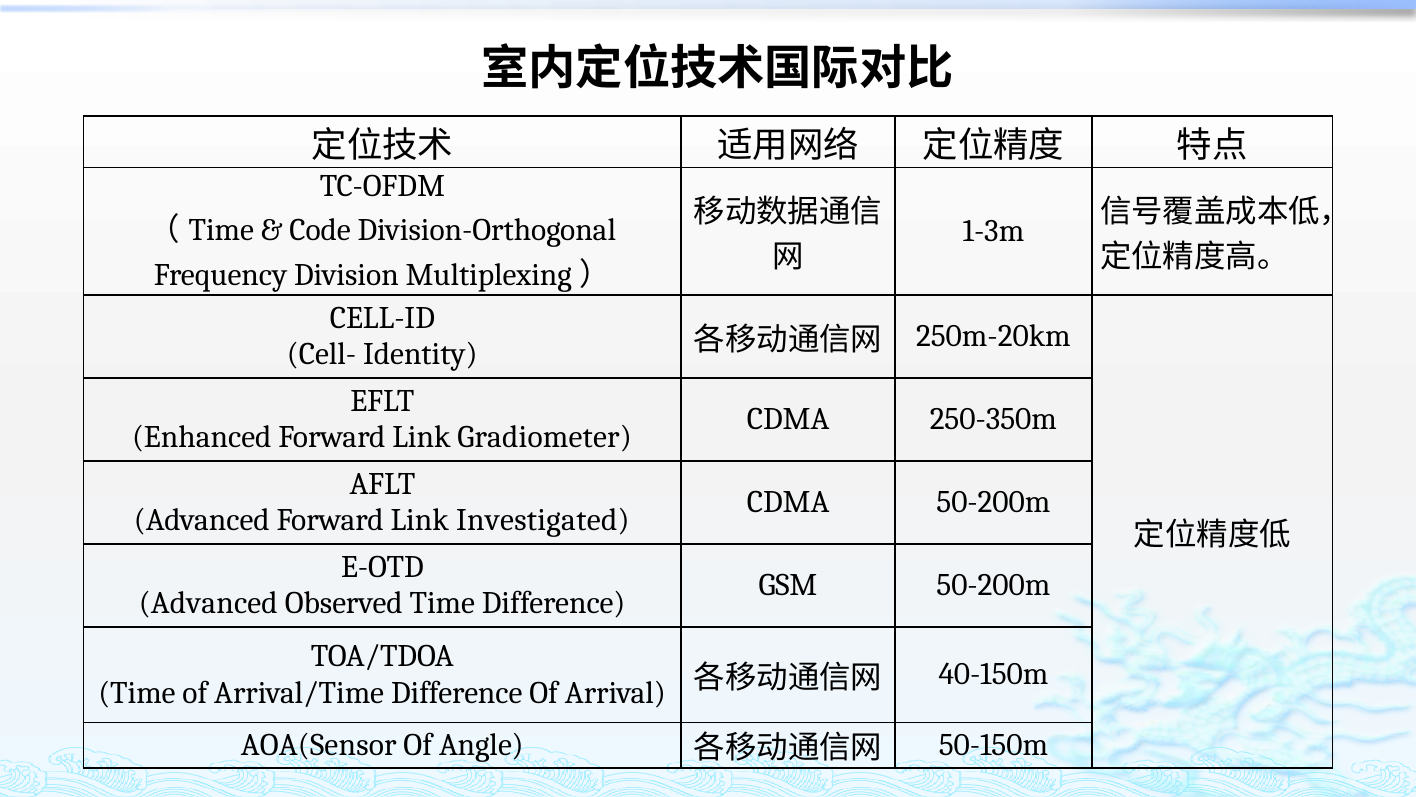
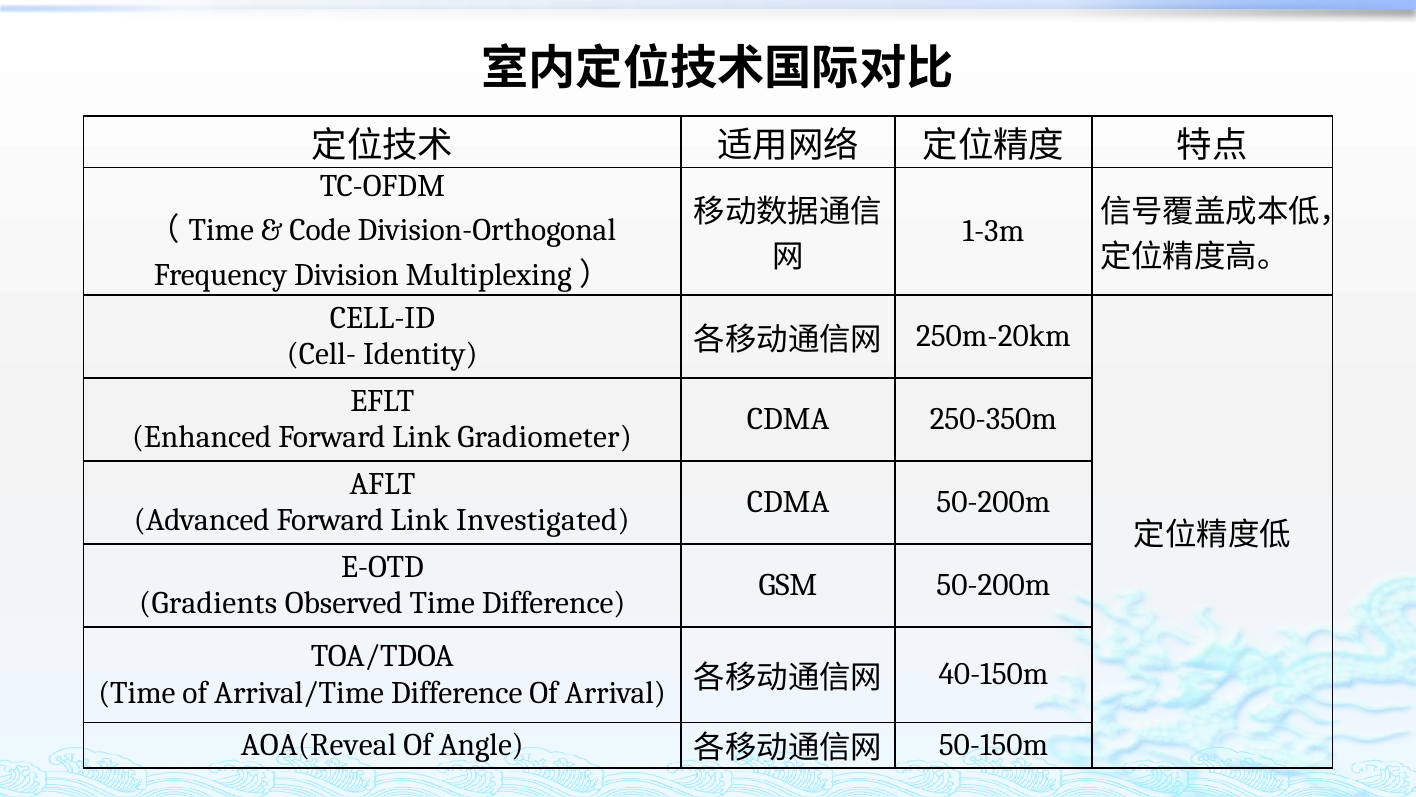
Advanced at (208, 603): Advanced -> Gradients
AOA(Sensor: AOA(Sensor -> AOA(Reveal
